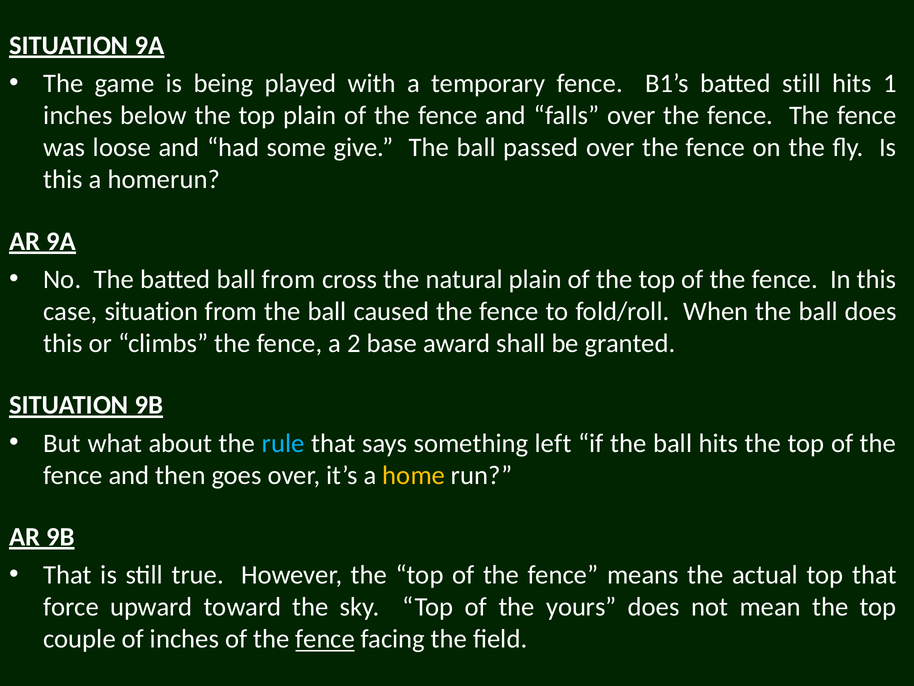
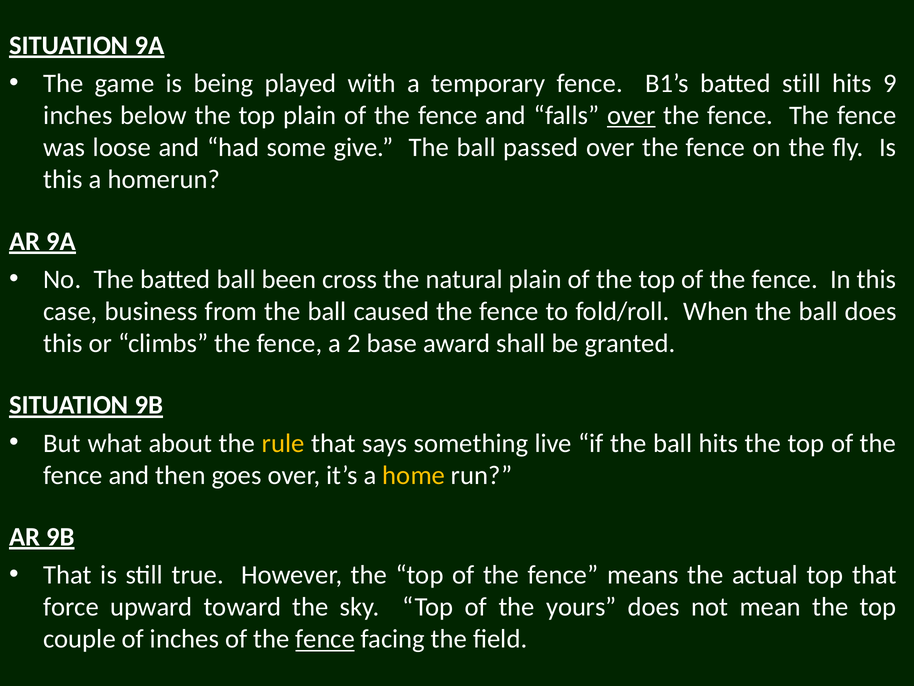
1: 1 -> 9
over at (631, 115) underline: none -> present
ball from: from -> been
case situation: situation -> business
rule colour: light blue -> yellow
left: left -> live
